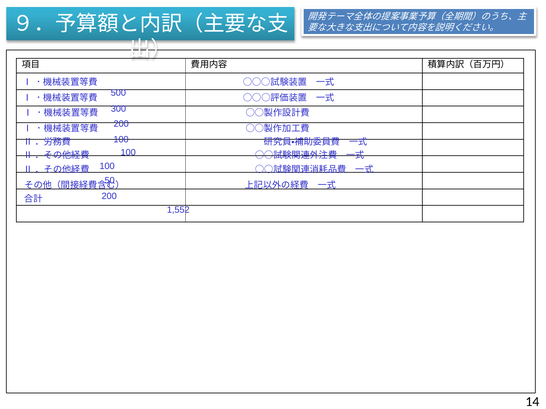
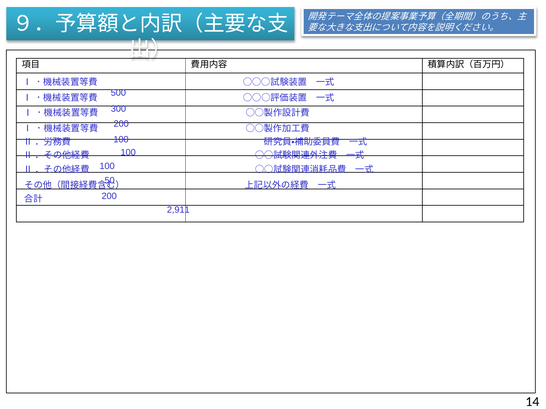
1,552: 1,552 -> 2,911
